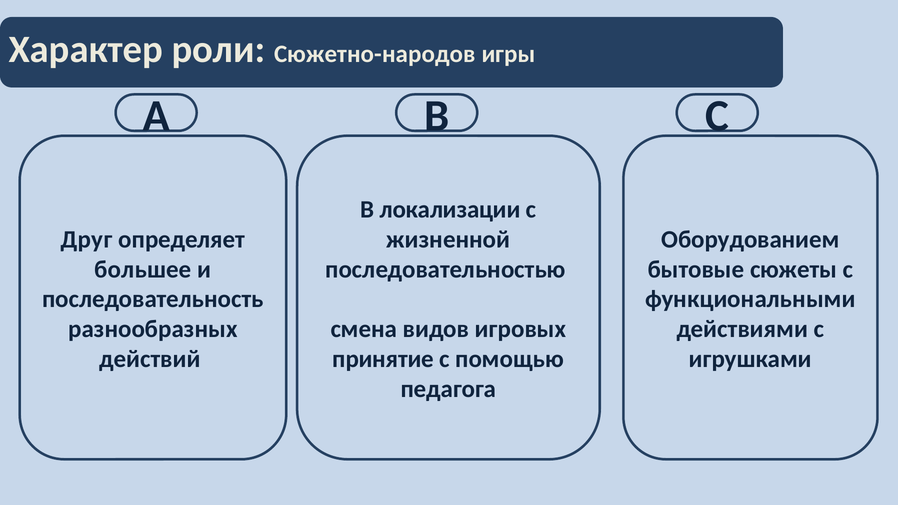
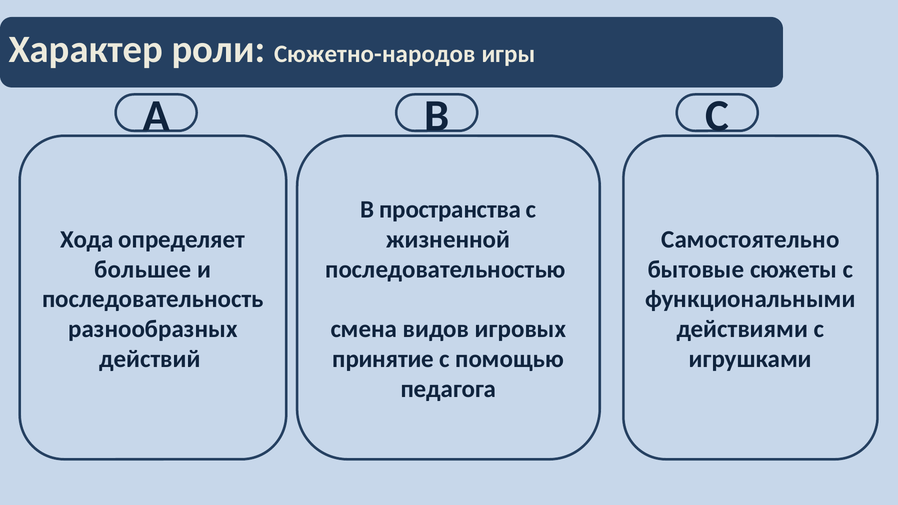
локализации: локализации -> пространства
Друг: Друг -> Хода
Оборудованием: Оборудованием -> Самостоятельно
